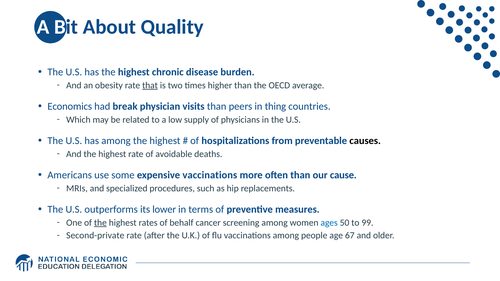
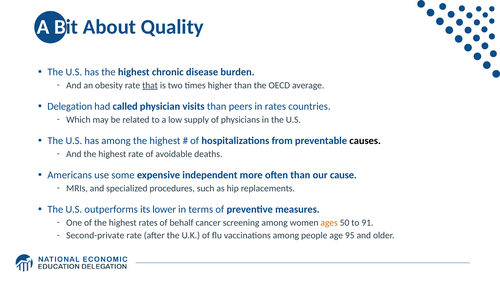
Economics: Economics -> Delegation
break: break -> called
in thing: thing -> rates
expensive vaccinations: vaccinations -> independent
the at (100, 223) underline: present -> none
ages colour: blue -> orange
99: 99 -> 91
67: 67 -> 95
